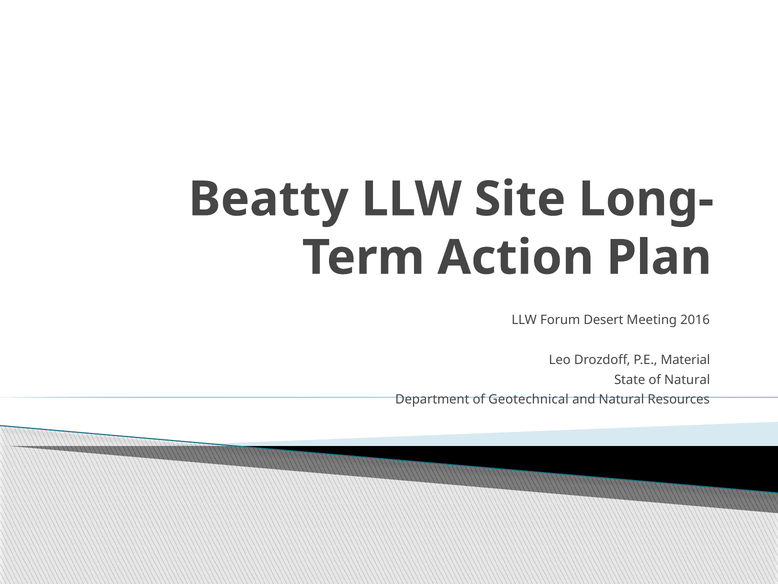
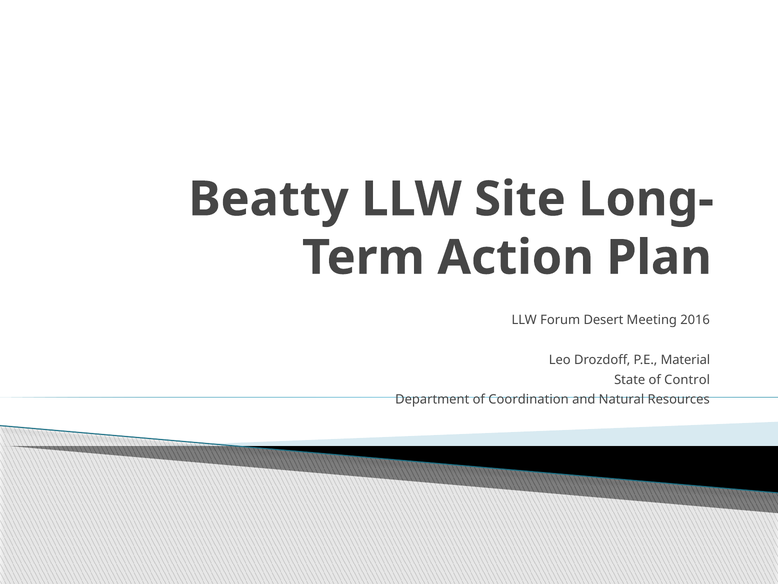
of Natural: Natural -> Control
Geotechnical: Geotechnical -> Coordination
